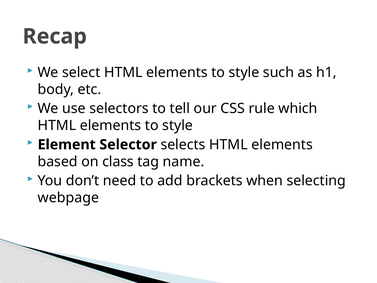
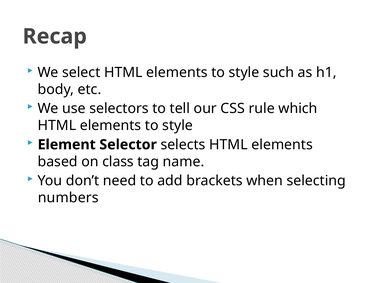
webpage: webpage -> numbers
